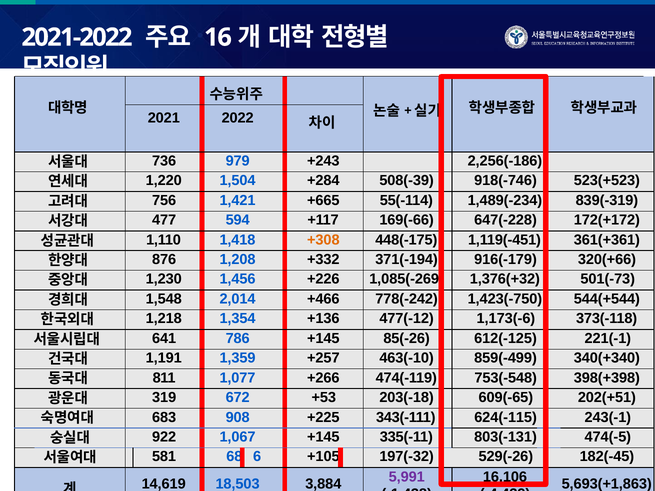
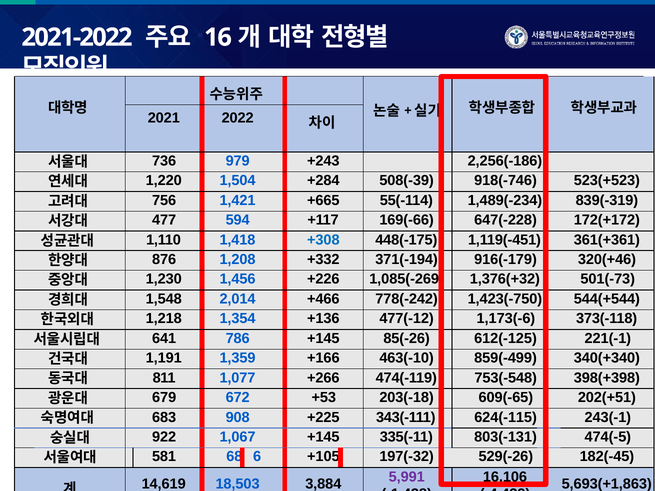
+308 colour: orange -> blue
320(+66: 320(+66 -> 320(+46
+257: +257 -> +166
319: 319 -> 679
